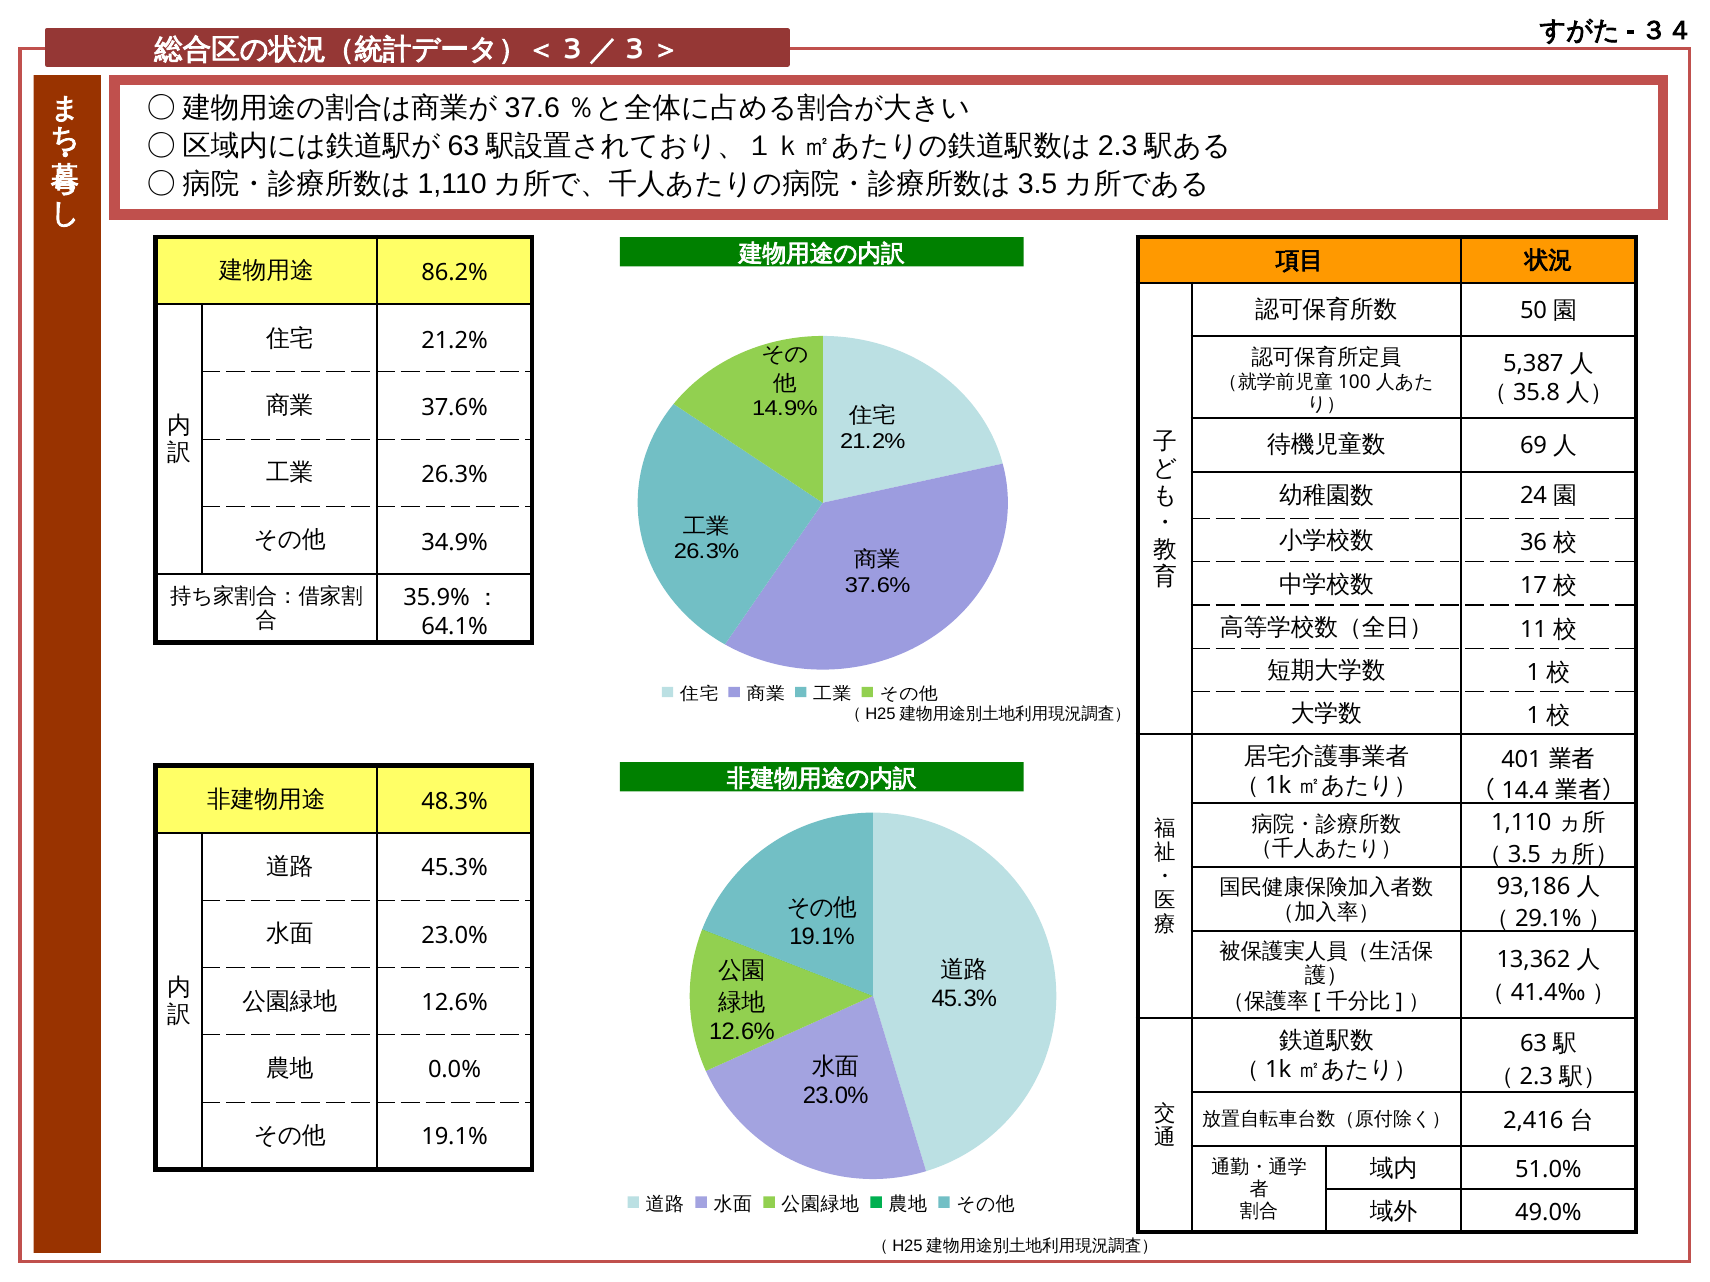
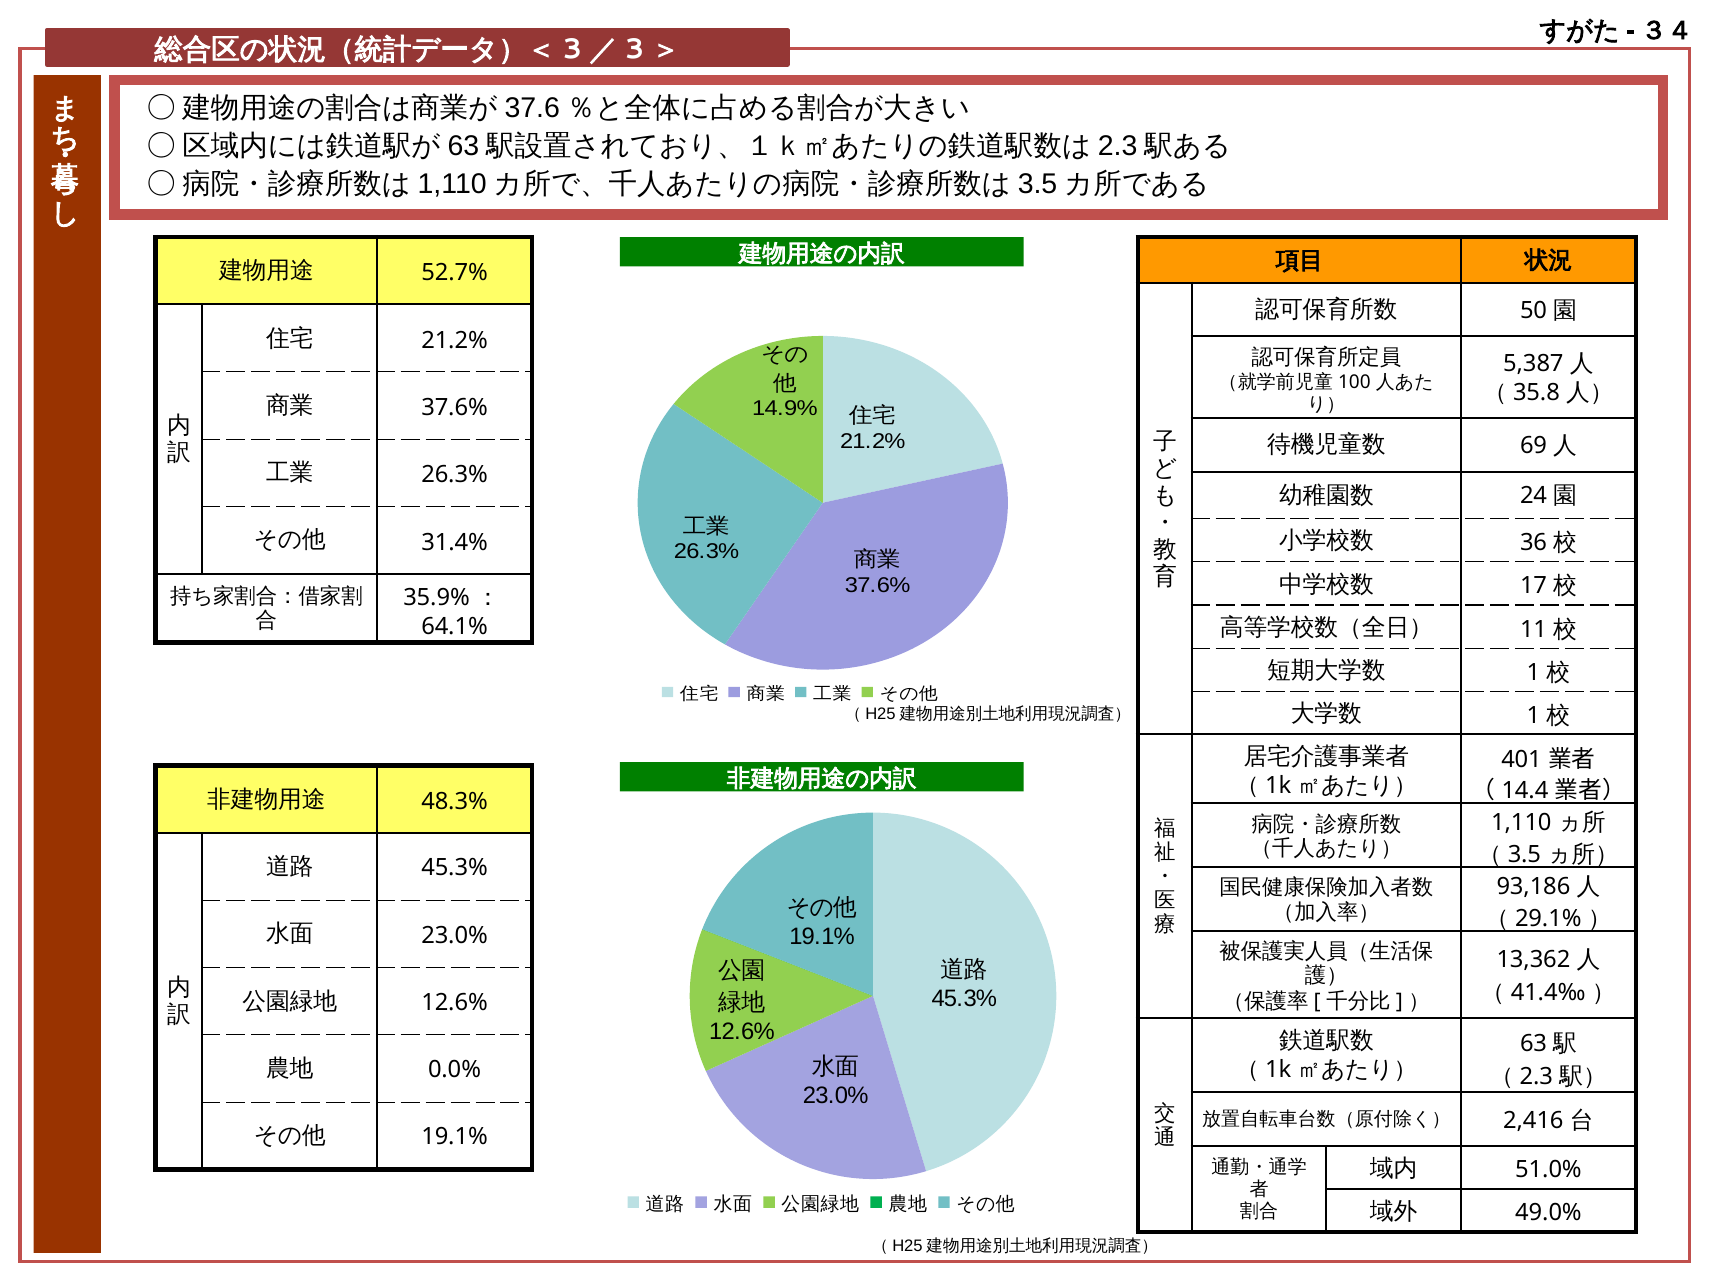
86.2%: 86.2% -> 52.7%
34.9%: 34.9% -> 31.4%
